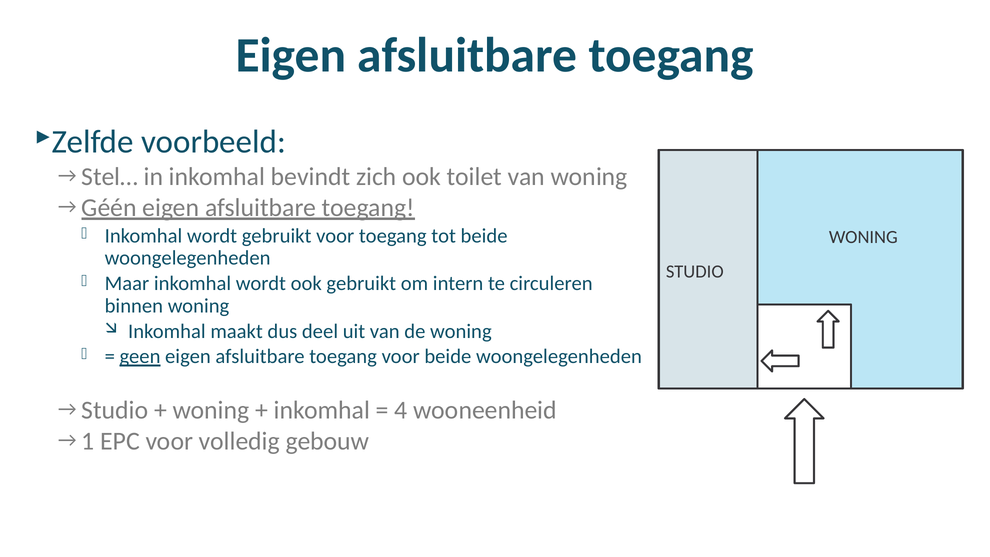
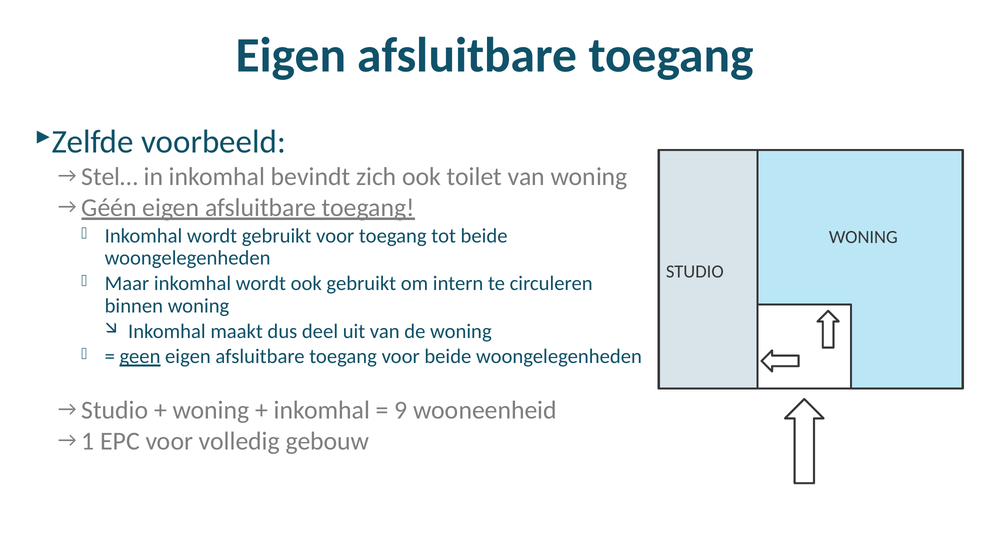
4: 4 -> 9
